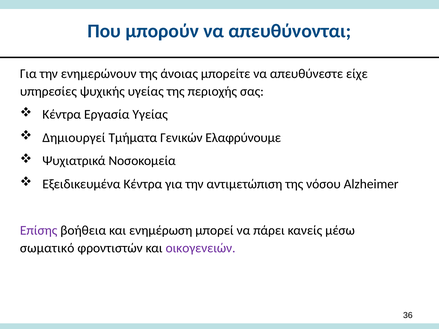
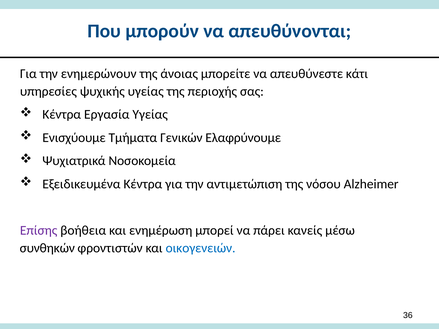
είχε: είχε -> κάτι
Δημιουργεί: Δημιουργεί -> Ενισχύουμε
σωματικό: σωματικό -> συνθηκών
οικογενειών colour: purple -> blue
